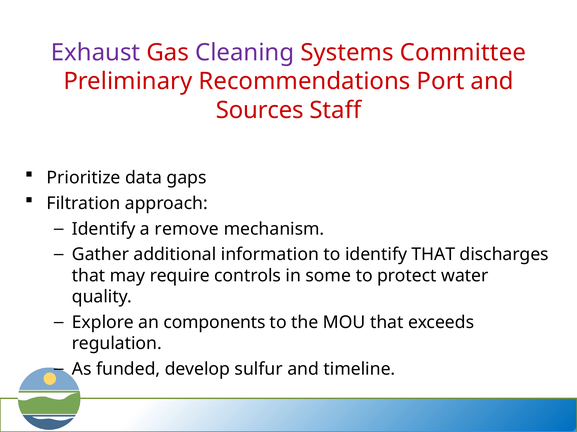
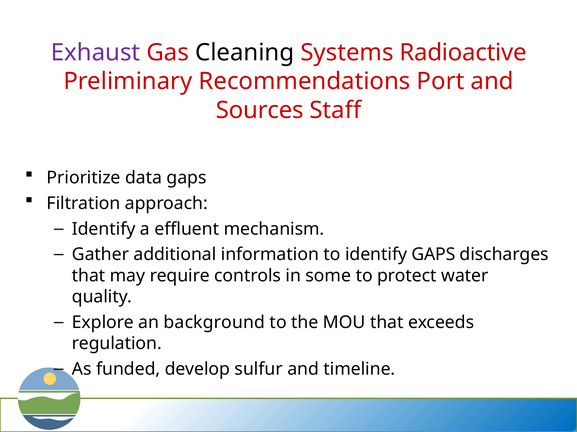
Cleaning colour: purple -> black
Committee: Committee -> Radioactive
remove: remove -> effluent
identify THAT: THAT -> GAPS
components: components -> background
